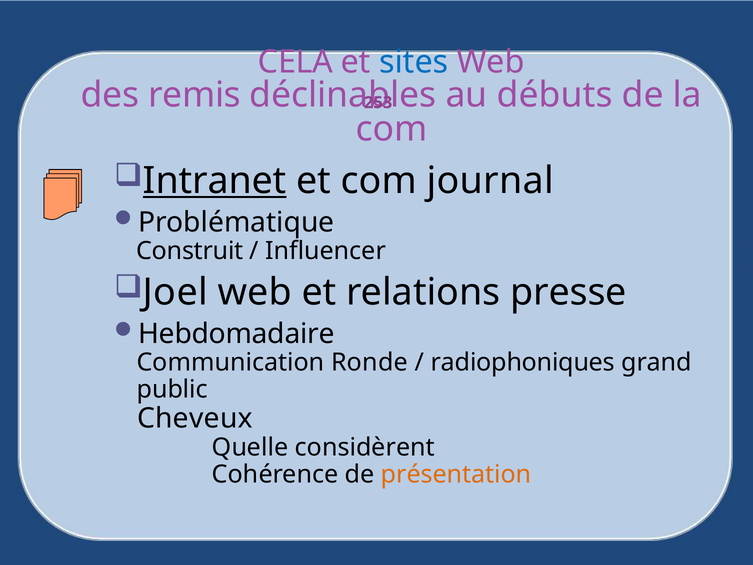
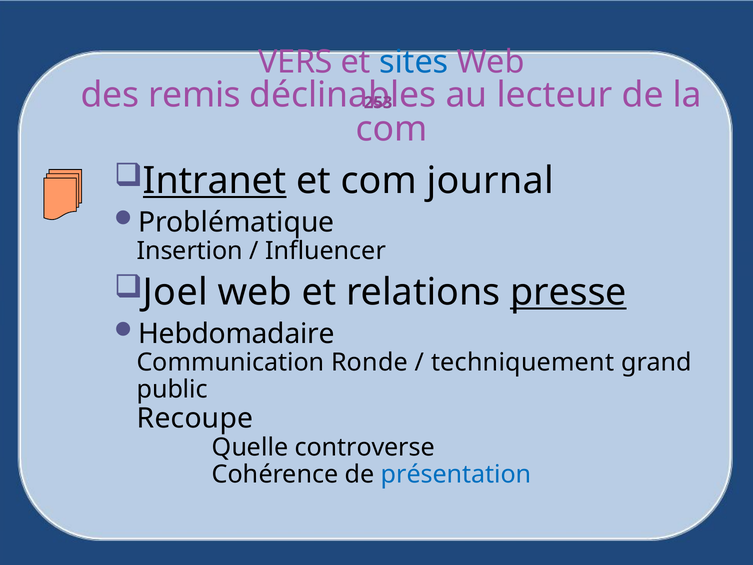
CELA: CELA -> VERS
débuts: débuts -> lecteur
Construit: Construit -> Insertion
presse underline: none -> present
radiophoniques: radiophoniques -> techniquement
Cheveux: Cheveux -> Recoupe
considèrent: considèrent -> controverse
présentation colour: orange -> blue
